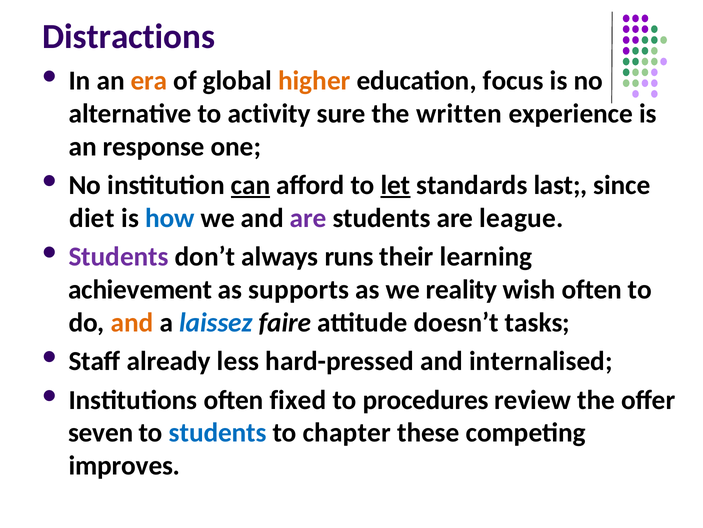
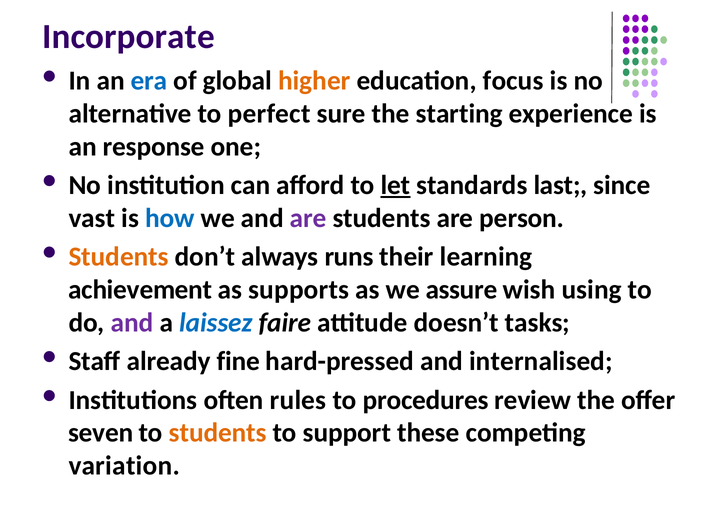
Distractions: Distractions -> Incorporate
era colour: orange -> blue
activity: activity -> perfect
written: written -> starting
can underline: present -> none
diet: diet -> vast
league: league -> person
Students at (119, 256) colour: purple -> orange
reality: reality -> assure
wish often: often -> using
and at (132, 322) colour: orange -> purple
less: less -> fine
fixed: fixed -> rules
students at (218, 432) colour: blue -> orange
chapter: chapter -> support
improves: improves -> variation
